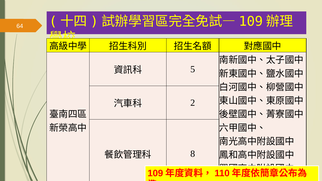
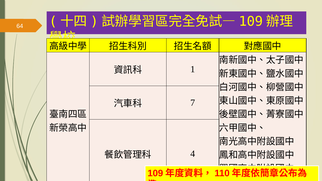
5: 5 -> 1
2: 2 -> 7
8: 8 -> 4
